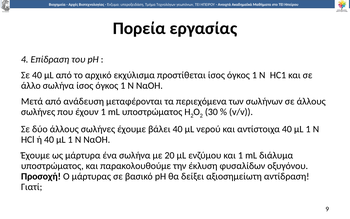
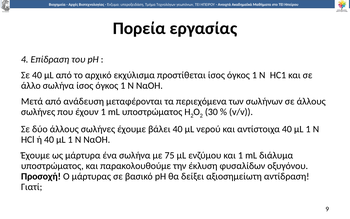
20: 20 -> 75
